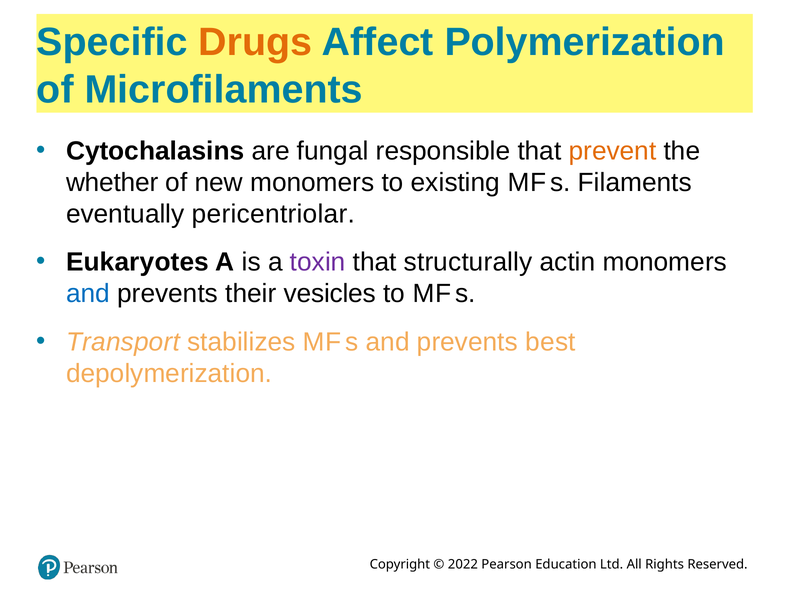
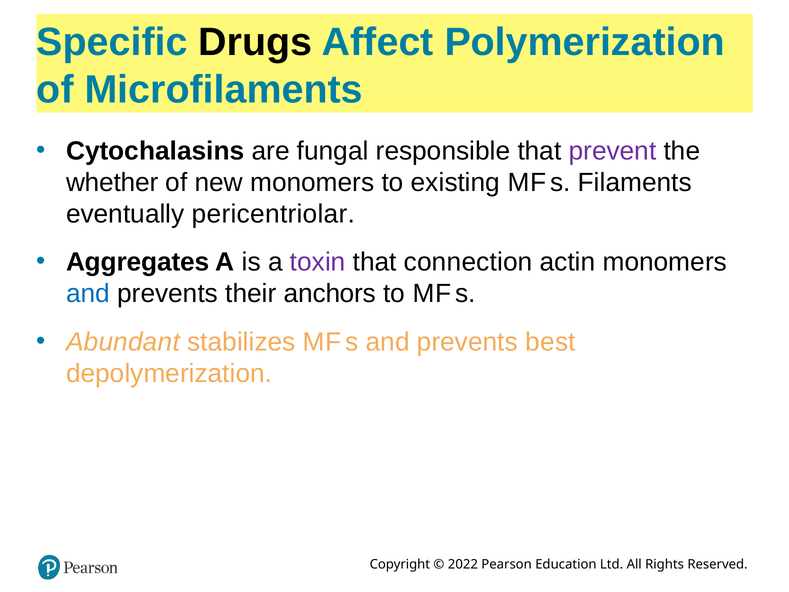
Drugs colour: orange -> black
prevent colour: orange -> purple
Eukaryotes: Eukaryotes -> Aggregates
structurally: structurally -> connection
vesicles: vesicles -> anchors
Transport: Transport -> Abundant
